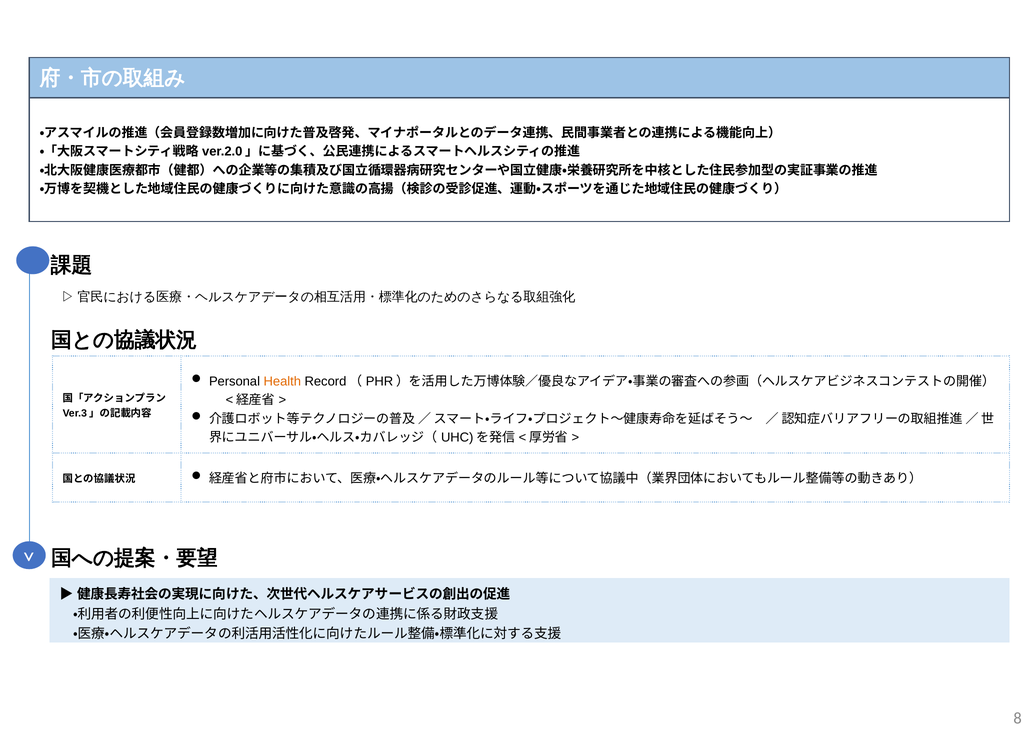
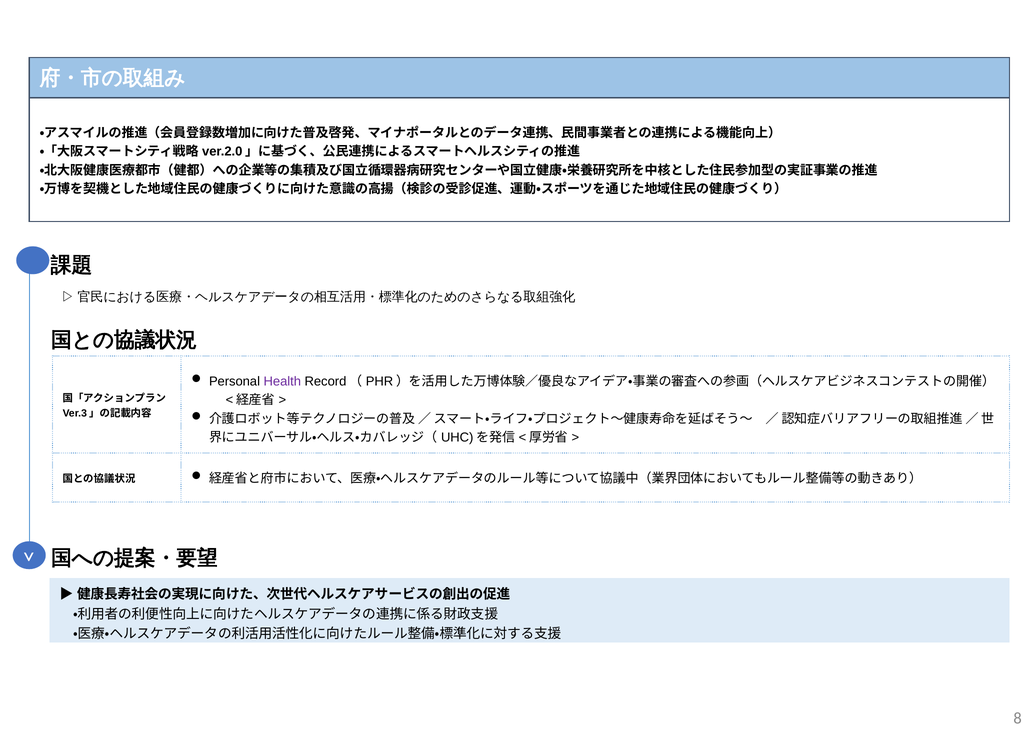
Health colour: orange -> purple
